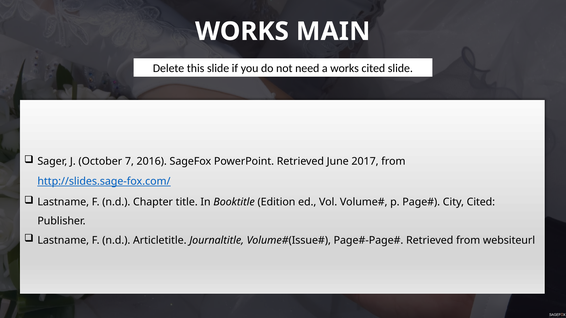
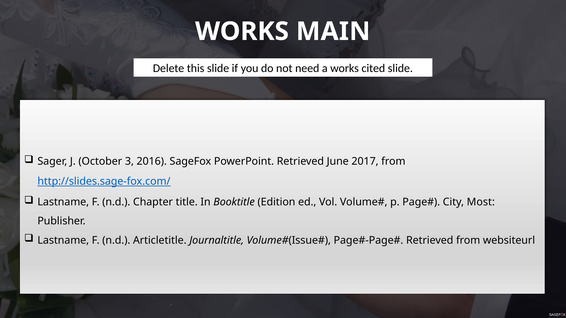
7: 7 -> 3
City Cited: Cited -> Most
